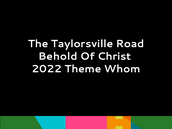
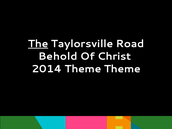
The underline: none -> present
2022: 2022 -> 2014
Theme Whom: Whom -> Theme
